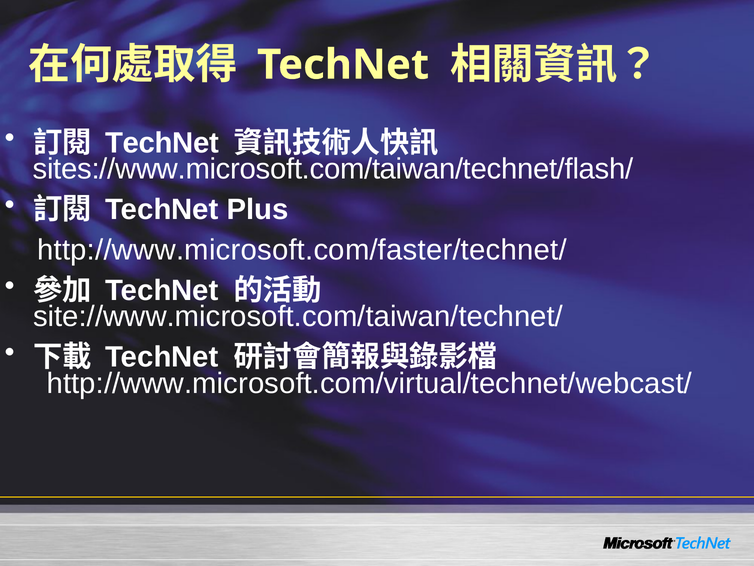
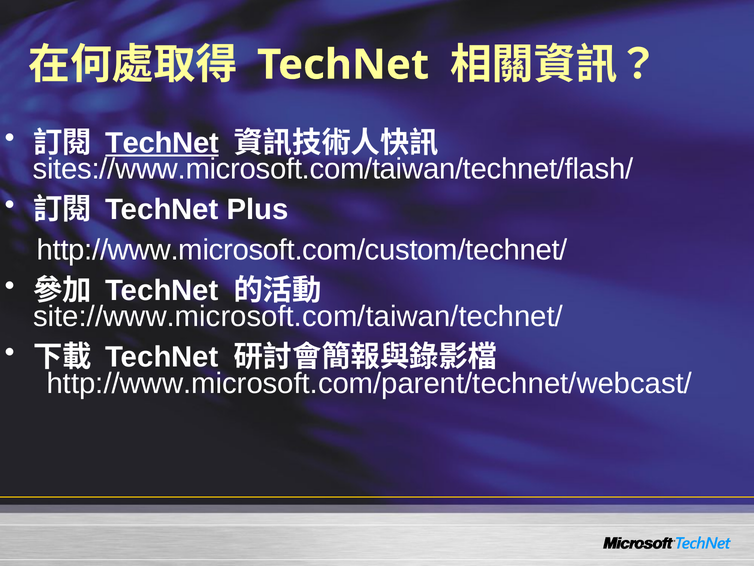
TechNet at (162, 143) underline: none -> present
http://www.microsoft.com/faster/technet/: http://www.microsoft.com/faster/technet/ -> http://www.microsoft.com/custom/technet/
http://www.microsoft.com/virtual/technet/webcast/: http://www.microsoft.com/virtual/technet/webcast/ -> http://www.microsoft.com/parent/technet/webcast/
